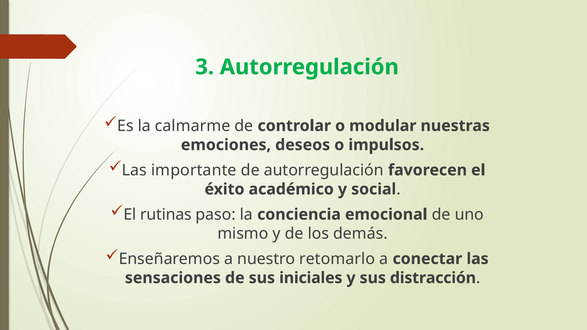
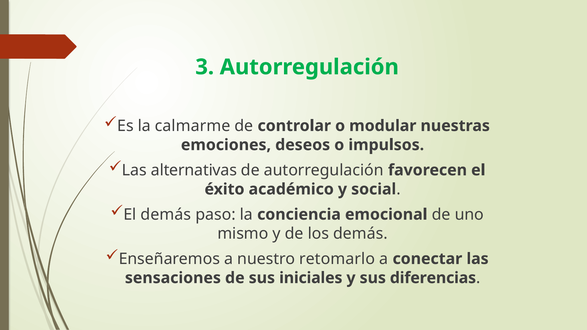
importante: importante -> alternativas
El rutinas: rutinas -> demás
distracción: distracción -> diferencias
